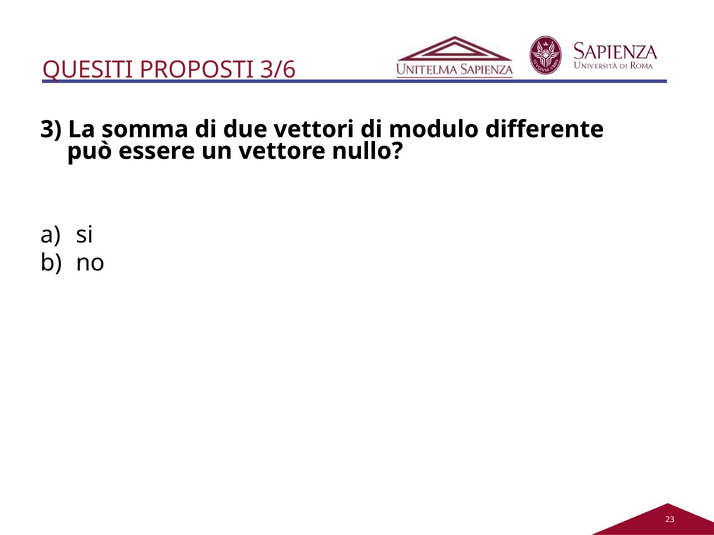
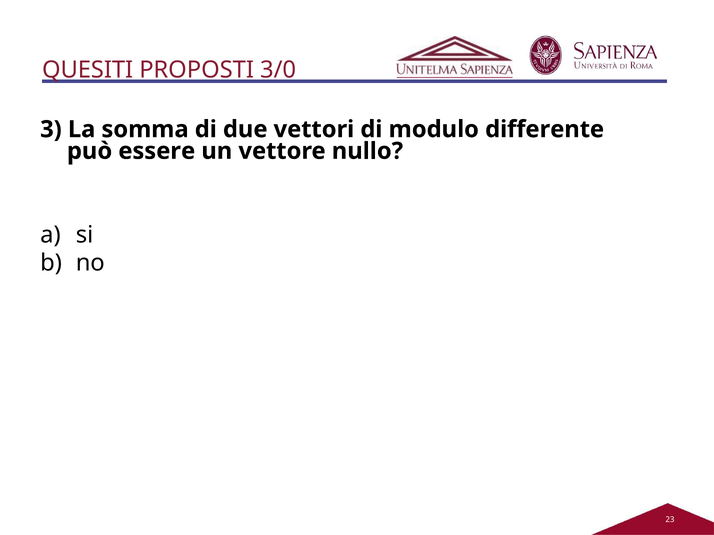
3/6: 3/6 -> 3/0
